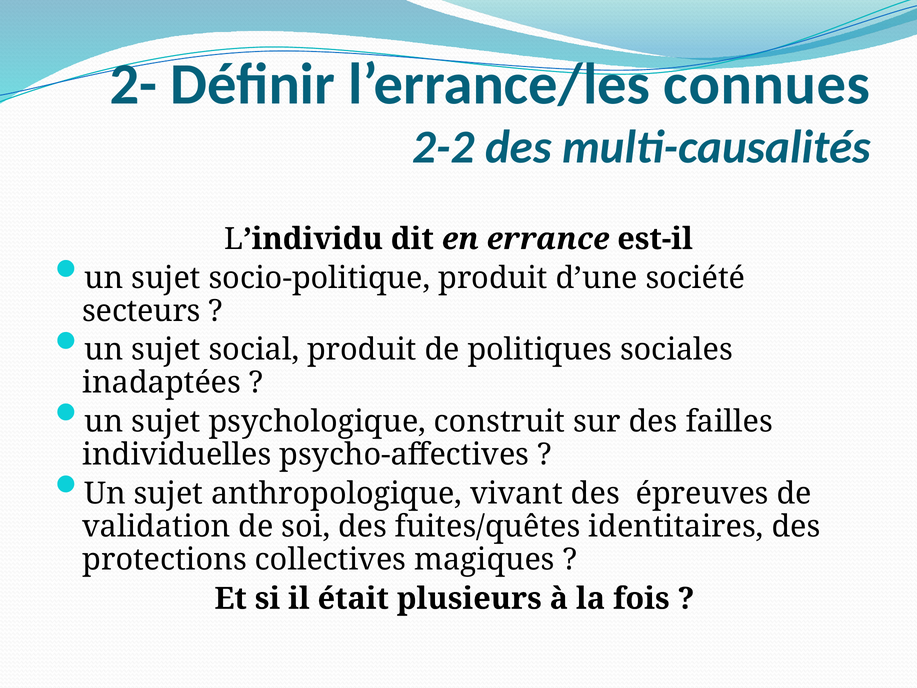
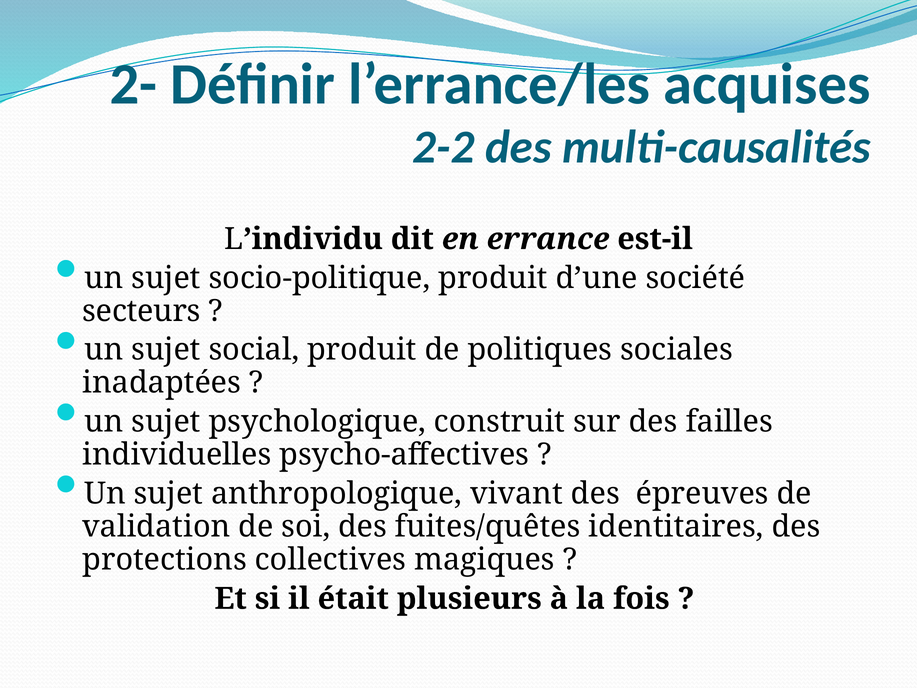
connues: connues -> acquises
